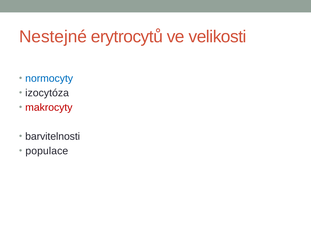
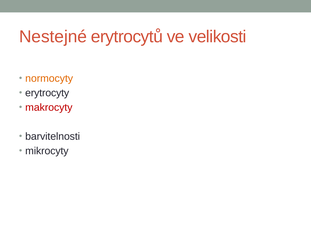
normocyty colour: blue -> orange
izocytóza: izocytóza -> erytrocyty
populace: populace -> mikrocyty
